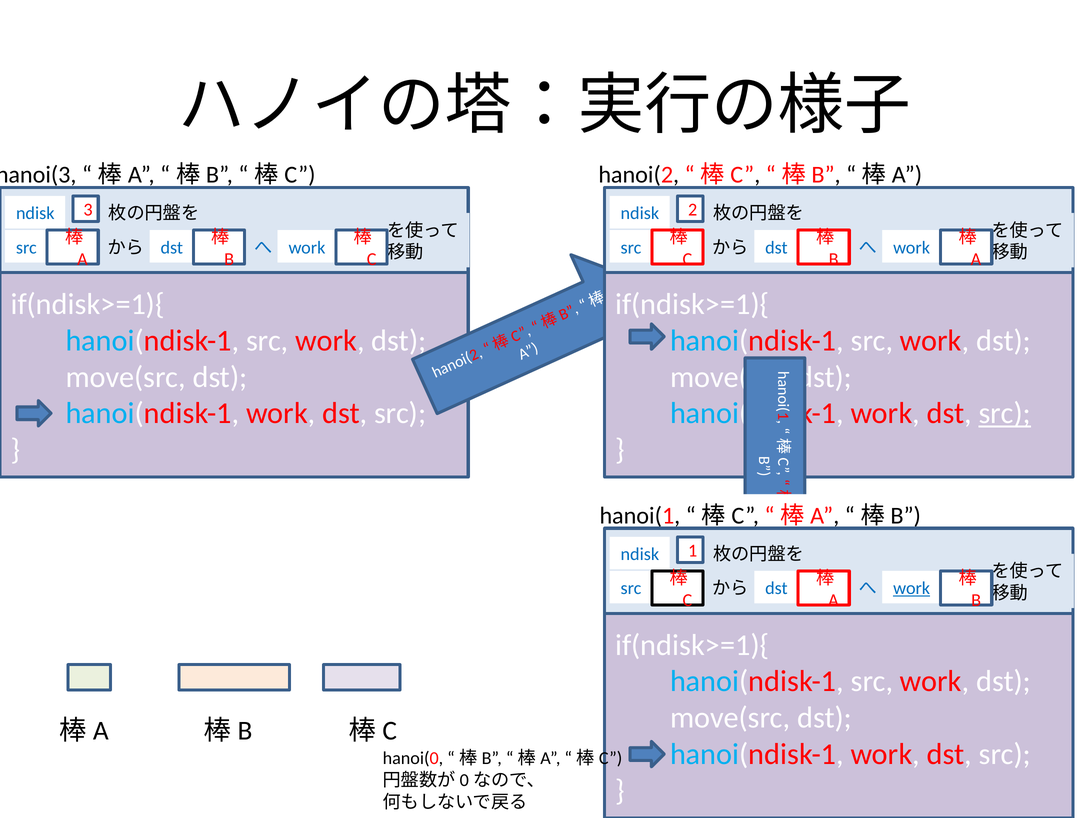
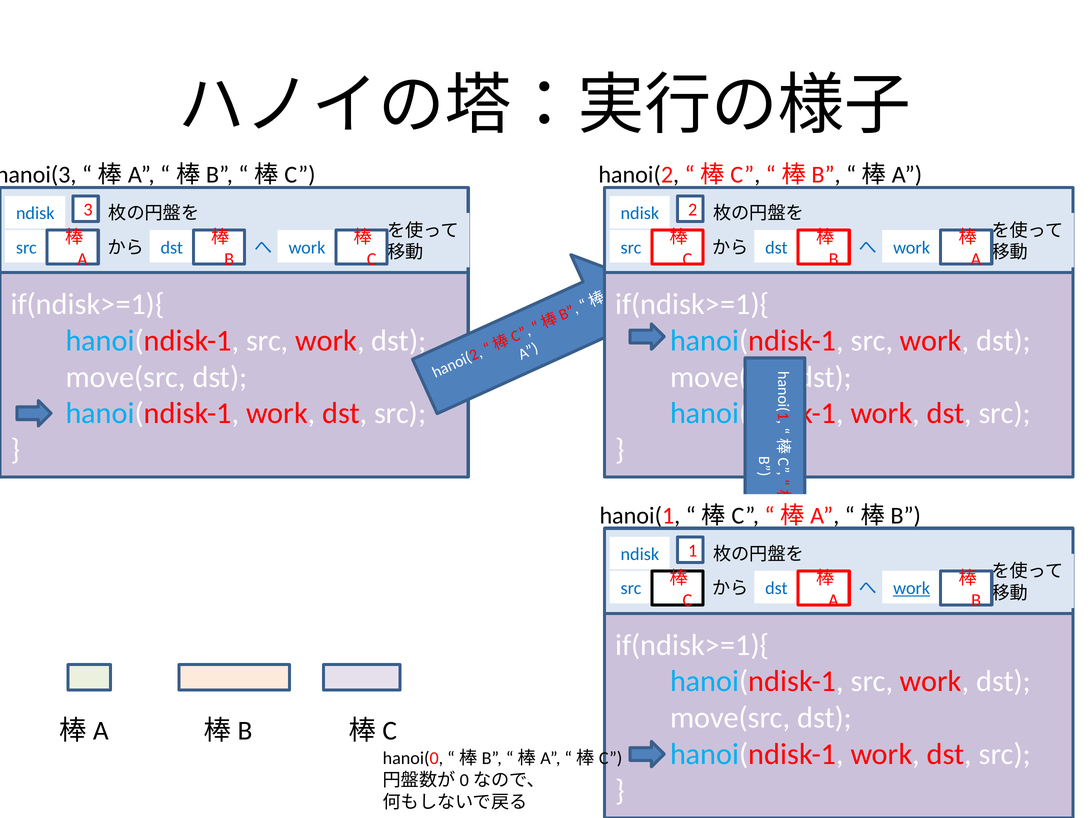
src at (1005, 413) underline: present -> none
